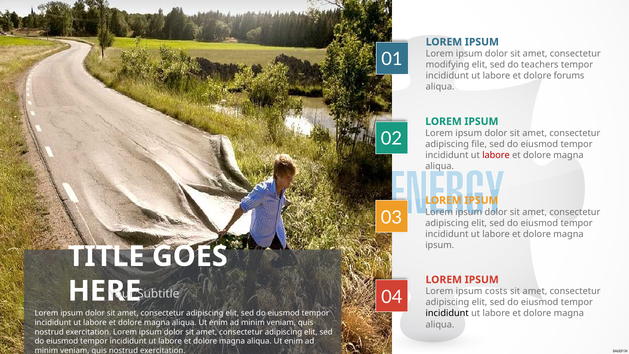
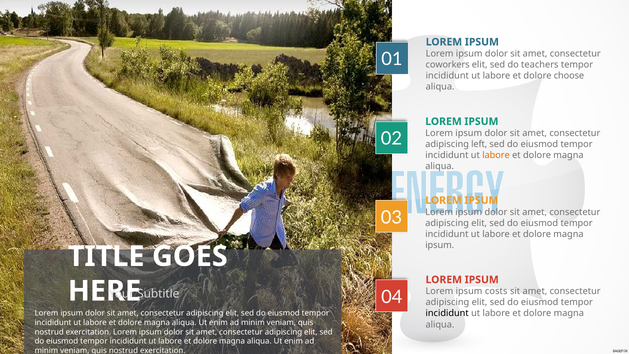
modifying: modifying -> coworkers
forums: forums -> choose
file: file -> left
labore at (496, 155) colour: red -> orange
